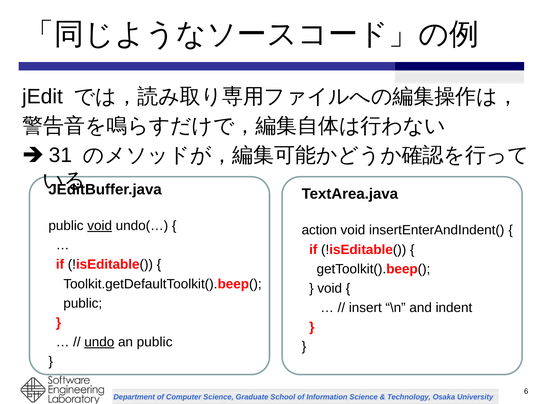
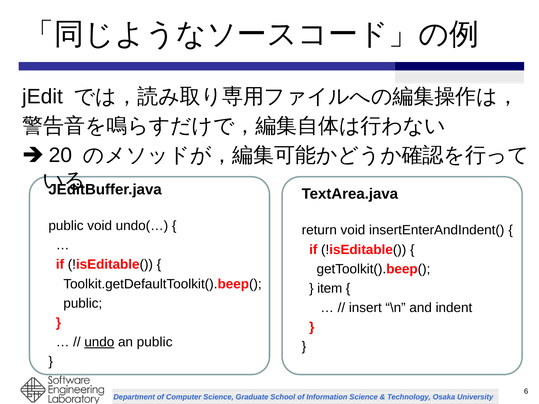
31: 31 -> 20
void at (100, 226) underline: present -> none
action: action -> return
void at (330, 289): void -> item
